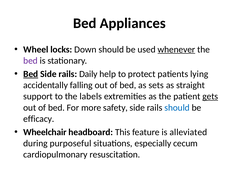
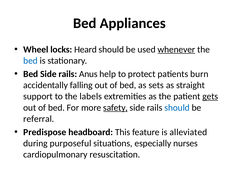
Down: Down -> Heard
bed at (30, 60) colour: purple -> blue
Bed at (31, 74) underline: present -> none
Daily: Daily -> Anus
lying: lying -> burn
safety underline: none -> present
efficacy: efficacy -> referral
Wheelchair: Wheelchair -> Predispose
cecum: cecum -> nurses
